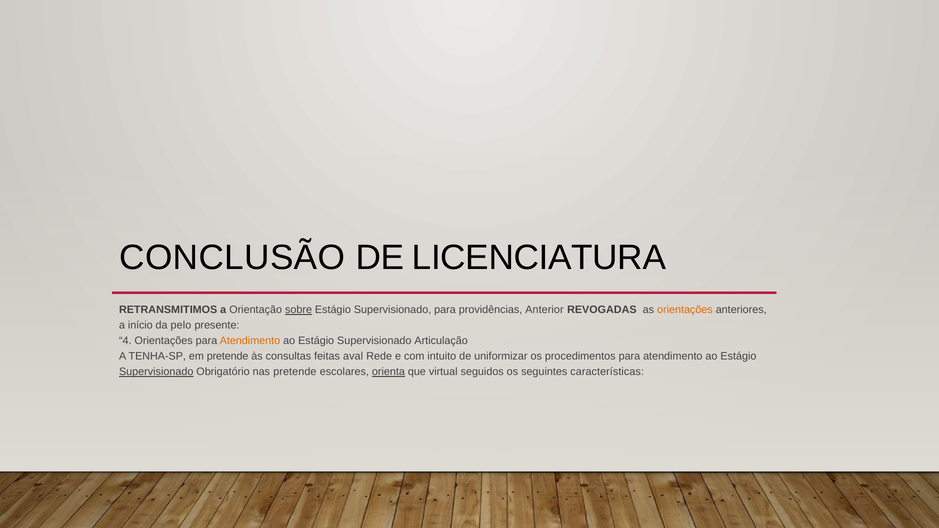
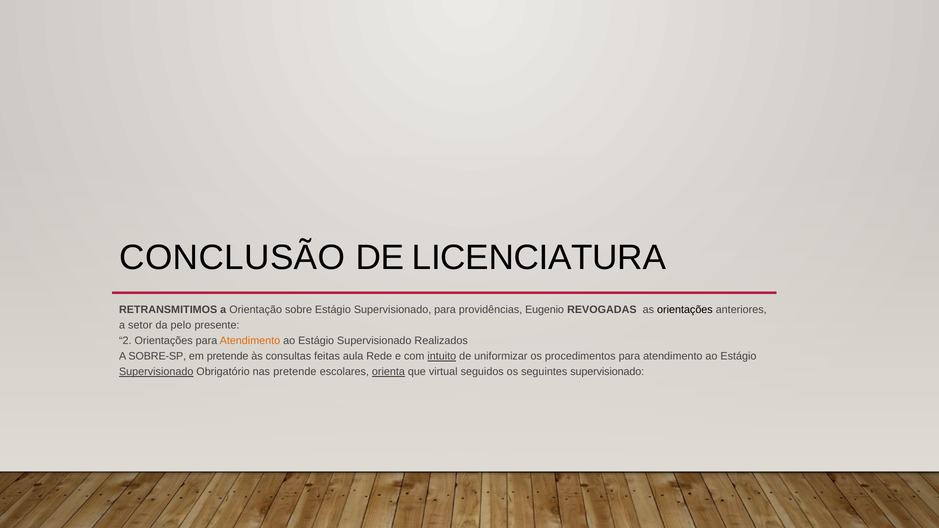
sobre underline: present -> none
Anterior: Anterior -> Eugenio
orientações at (685, 310) colour: orange -> black
início: início -> setor
4: 4 -> 2
Articulação: Articulação -> Realizados
TENHA-SP: TENHA-SP -> SOBRE-SP
aval: aval -> aula
intuito underline: none -> present
seguintes características: características -> supervisionado
